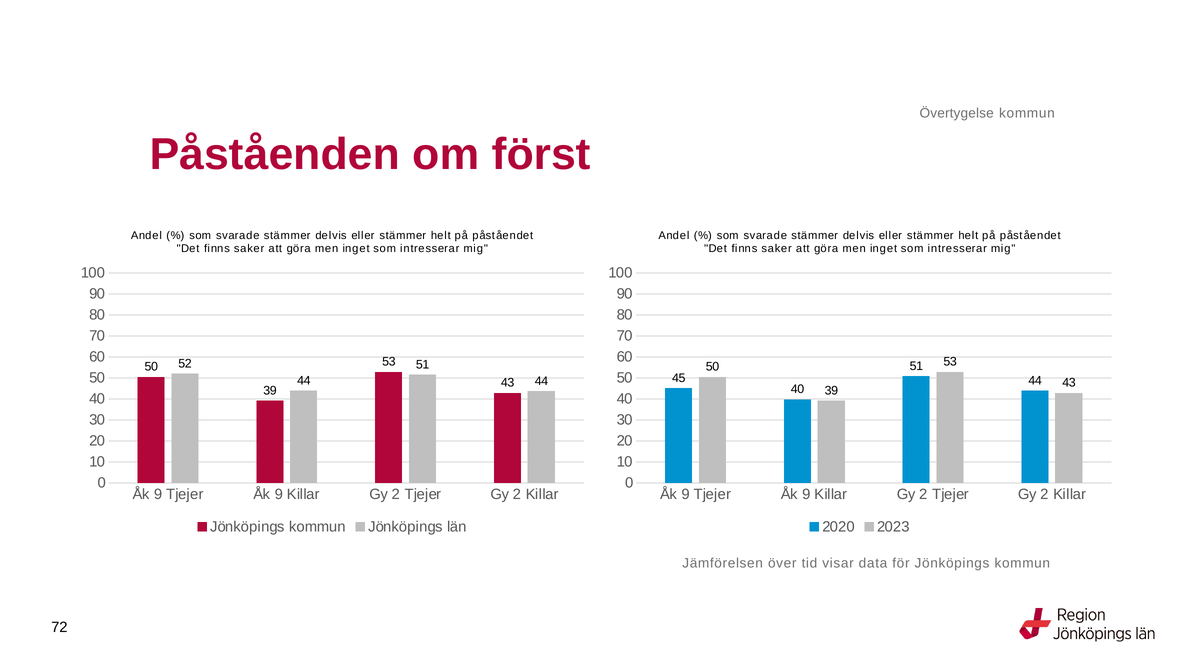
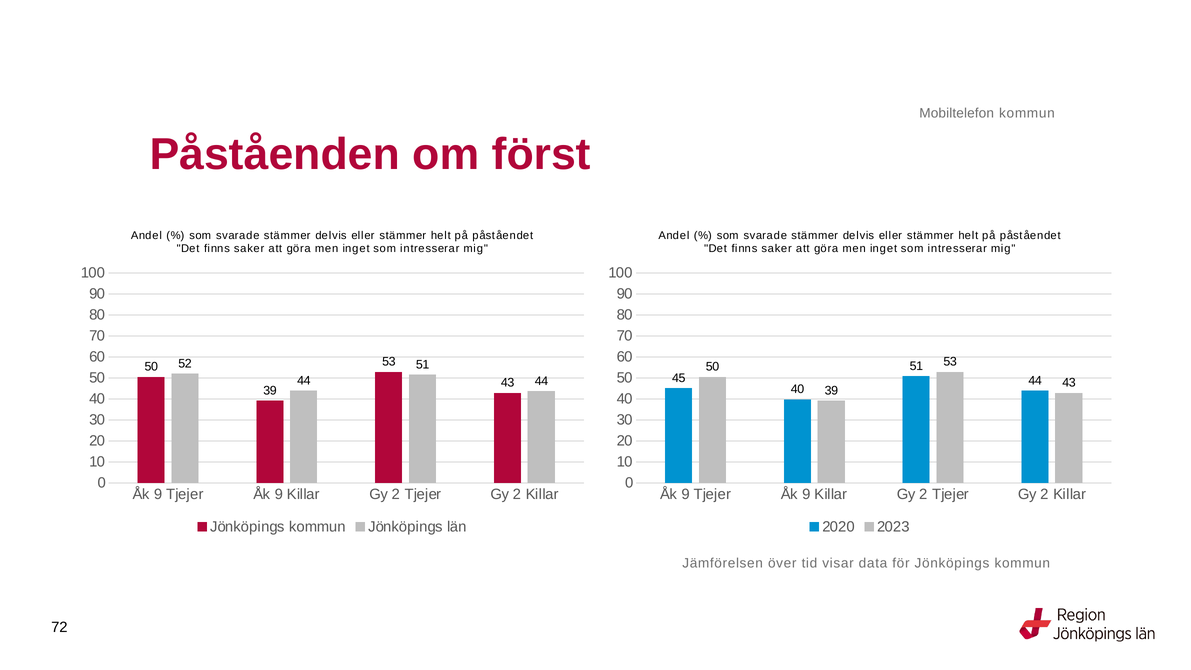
Övertygelse: Övertygelse -> Mobiltelefon
